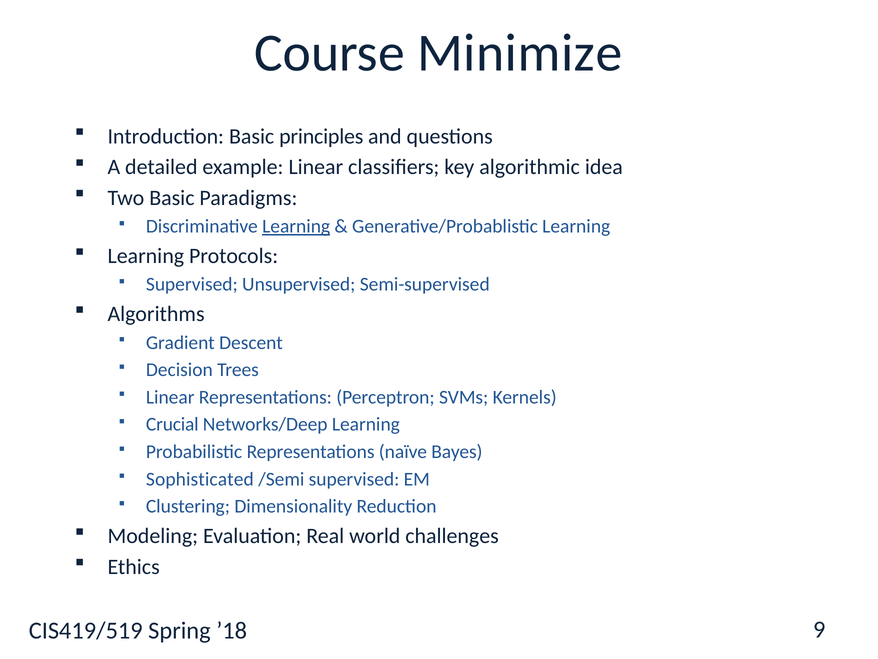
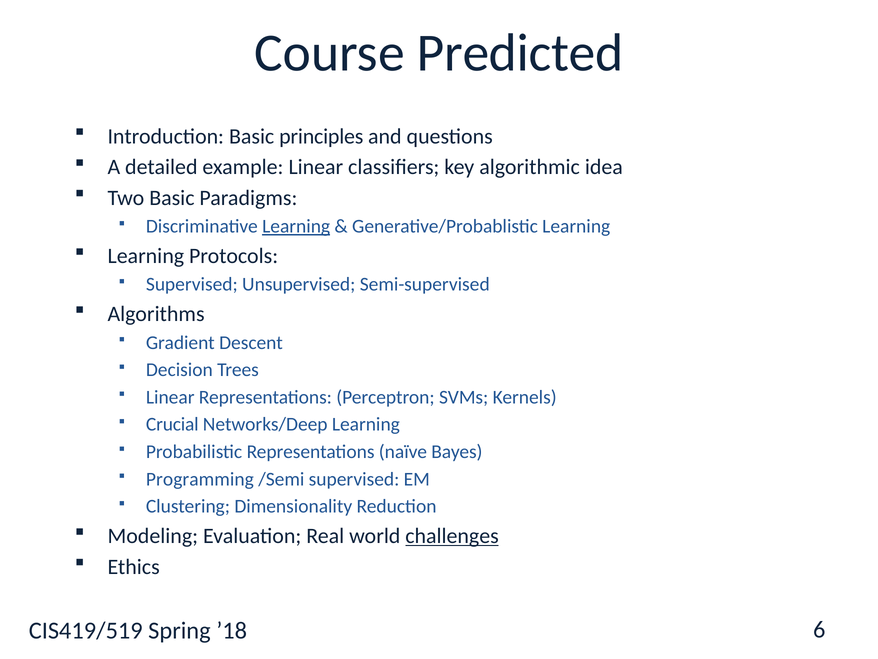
Minimize: Minimize -> Predicted
Sophisticated: Sophisticated -> Programming
challenges underline: none -> present
9: 9 -> 6
